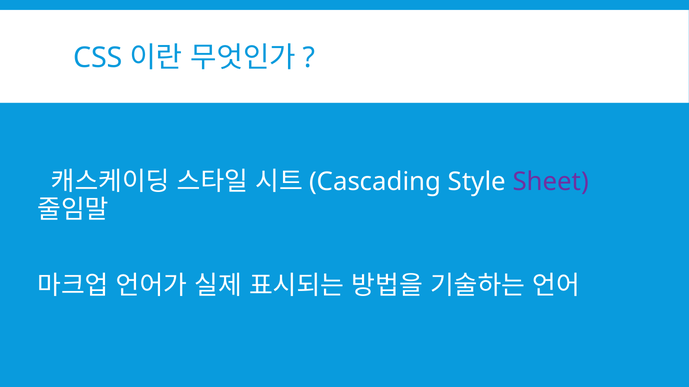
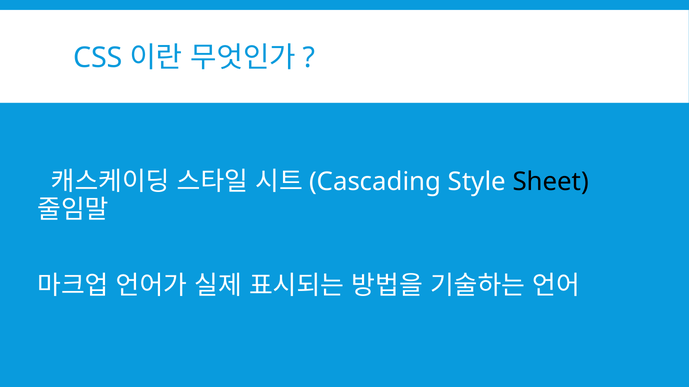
Sheet colour: purple -> black
